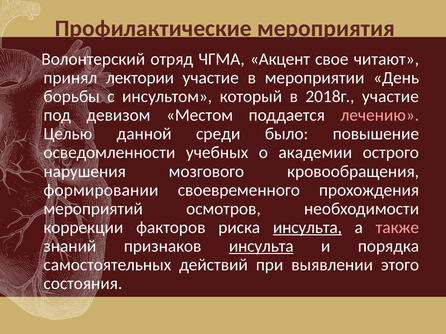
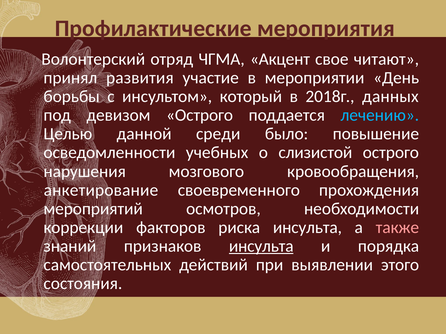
лектории: лектории -> развития
2018г участие: участие -> данных
девизом Местом: Местом -> Острого
лечению colour: pink -> light blue
академии: академии -> слизистой
формировании: формировании -> анкетирование
инсульта at (307, 228) underline: present -> none
